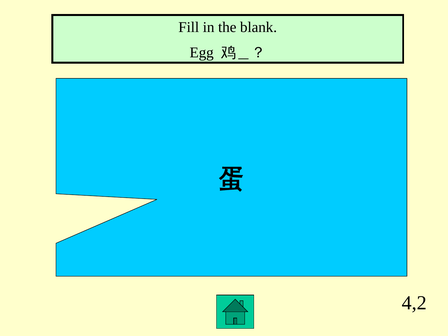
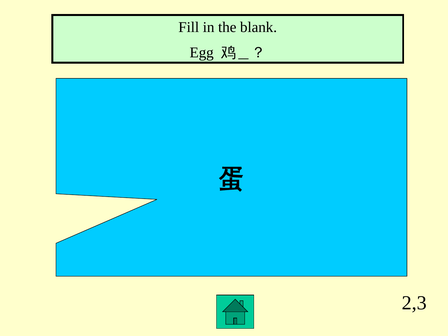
4,2: 4,2 -> 2,3
